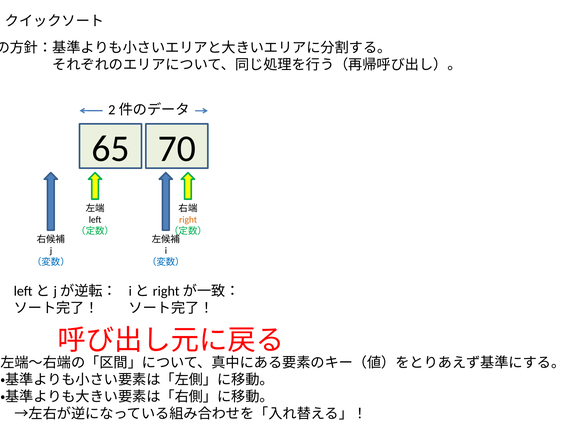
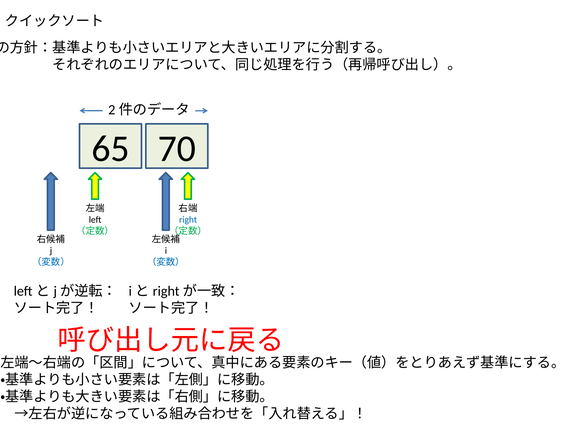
right colour: orange -> blue
